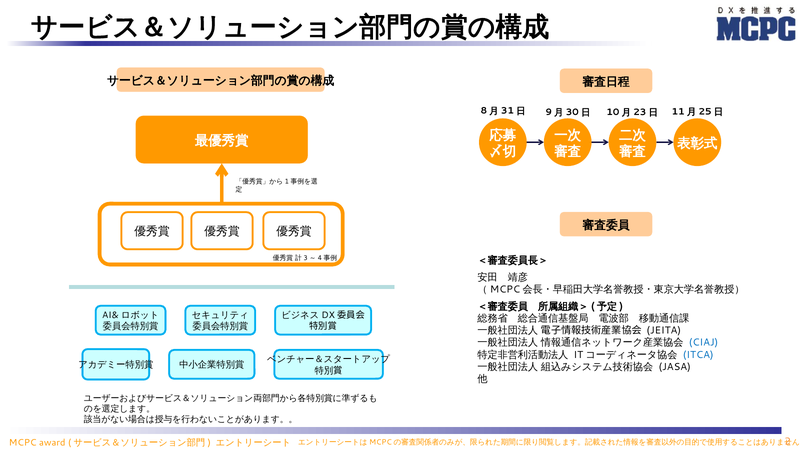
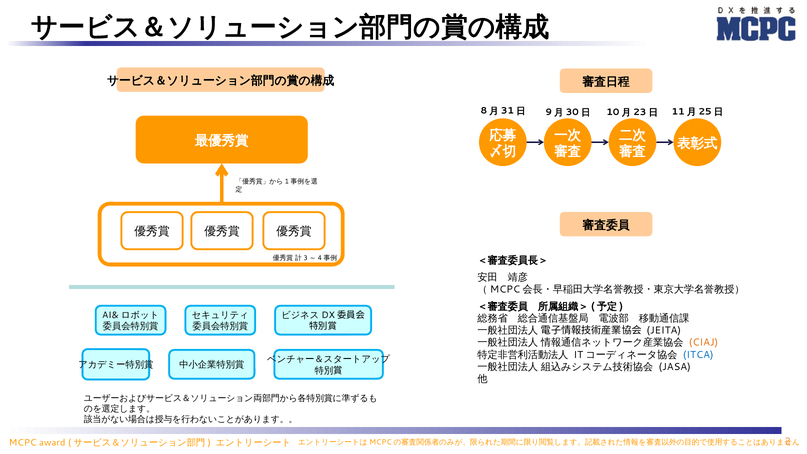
CIAJ colour: blue -> orange
